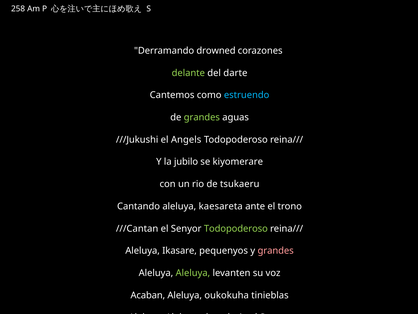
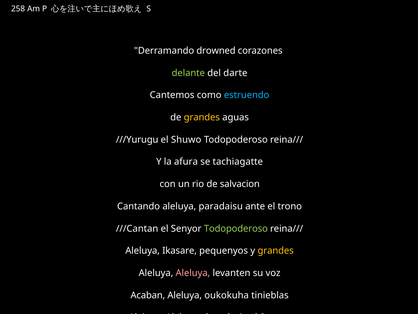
grandes at (202, 117) colour: light green -> yellow
///Jukushi: ///Jukushi -> ///Yurugu
Angels: Angels -> Shuwo
jubilo: jubilo -> afura
kiyomerare: kiyomerare -> tachiagatte
tsukaeru: tsukaeru -> salvacion
kaesareta: kaesareta -> paradaisu
grandes at (276, 250) colour: pink -> yellow
Aleluya at (193, 273) colour: light green -> pink
